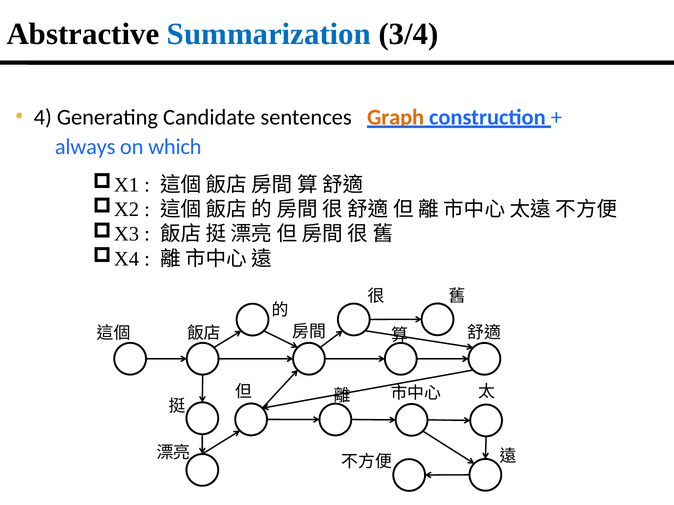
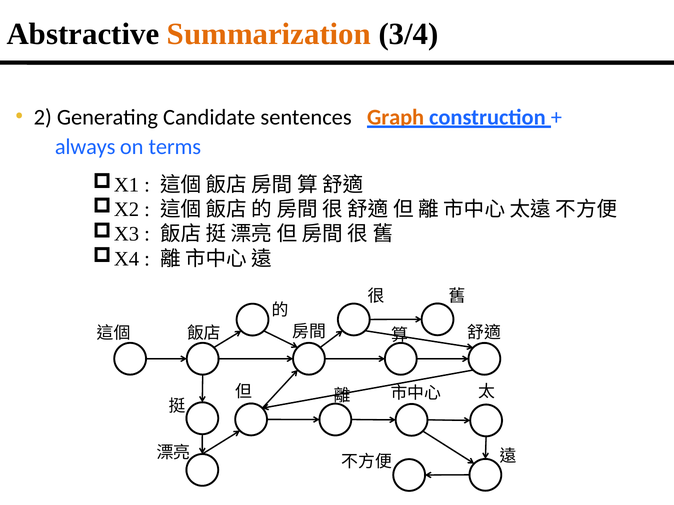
Summarization colour: blue -> orange
4: 4 -> 2
which: which -> terms
